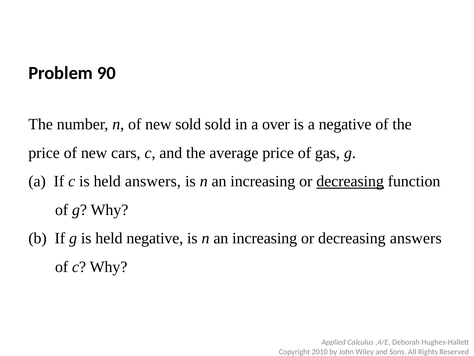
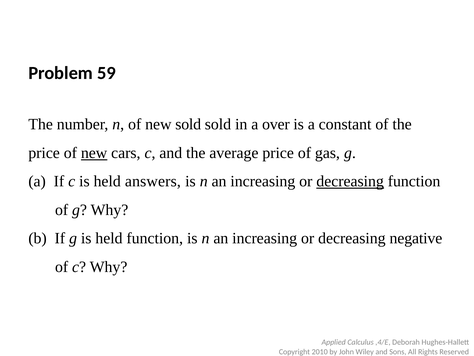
90: 90 -> 59
a negative: negative -> constant
new at (94, 153) underline: none -> present
held negative: negative -> function
decreasing answers: answers -> negative
